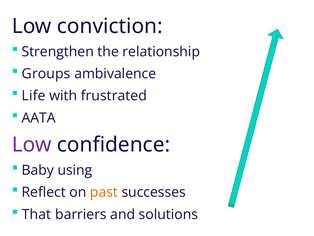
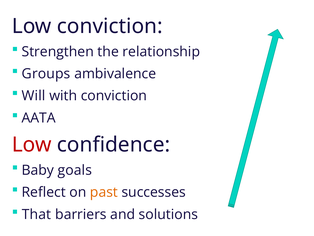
Life: Life -> Will
with frustrated: frustrated -> conviction
Low at (32, 144) colour: purple -> red
using: using -> goals
